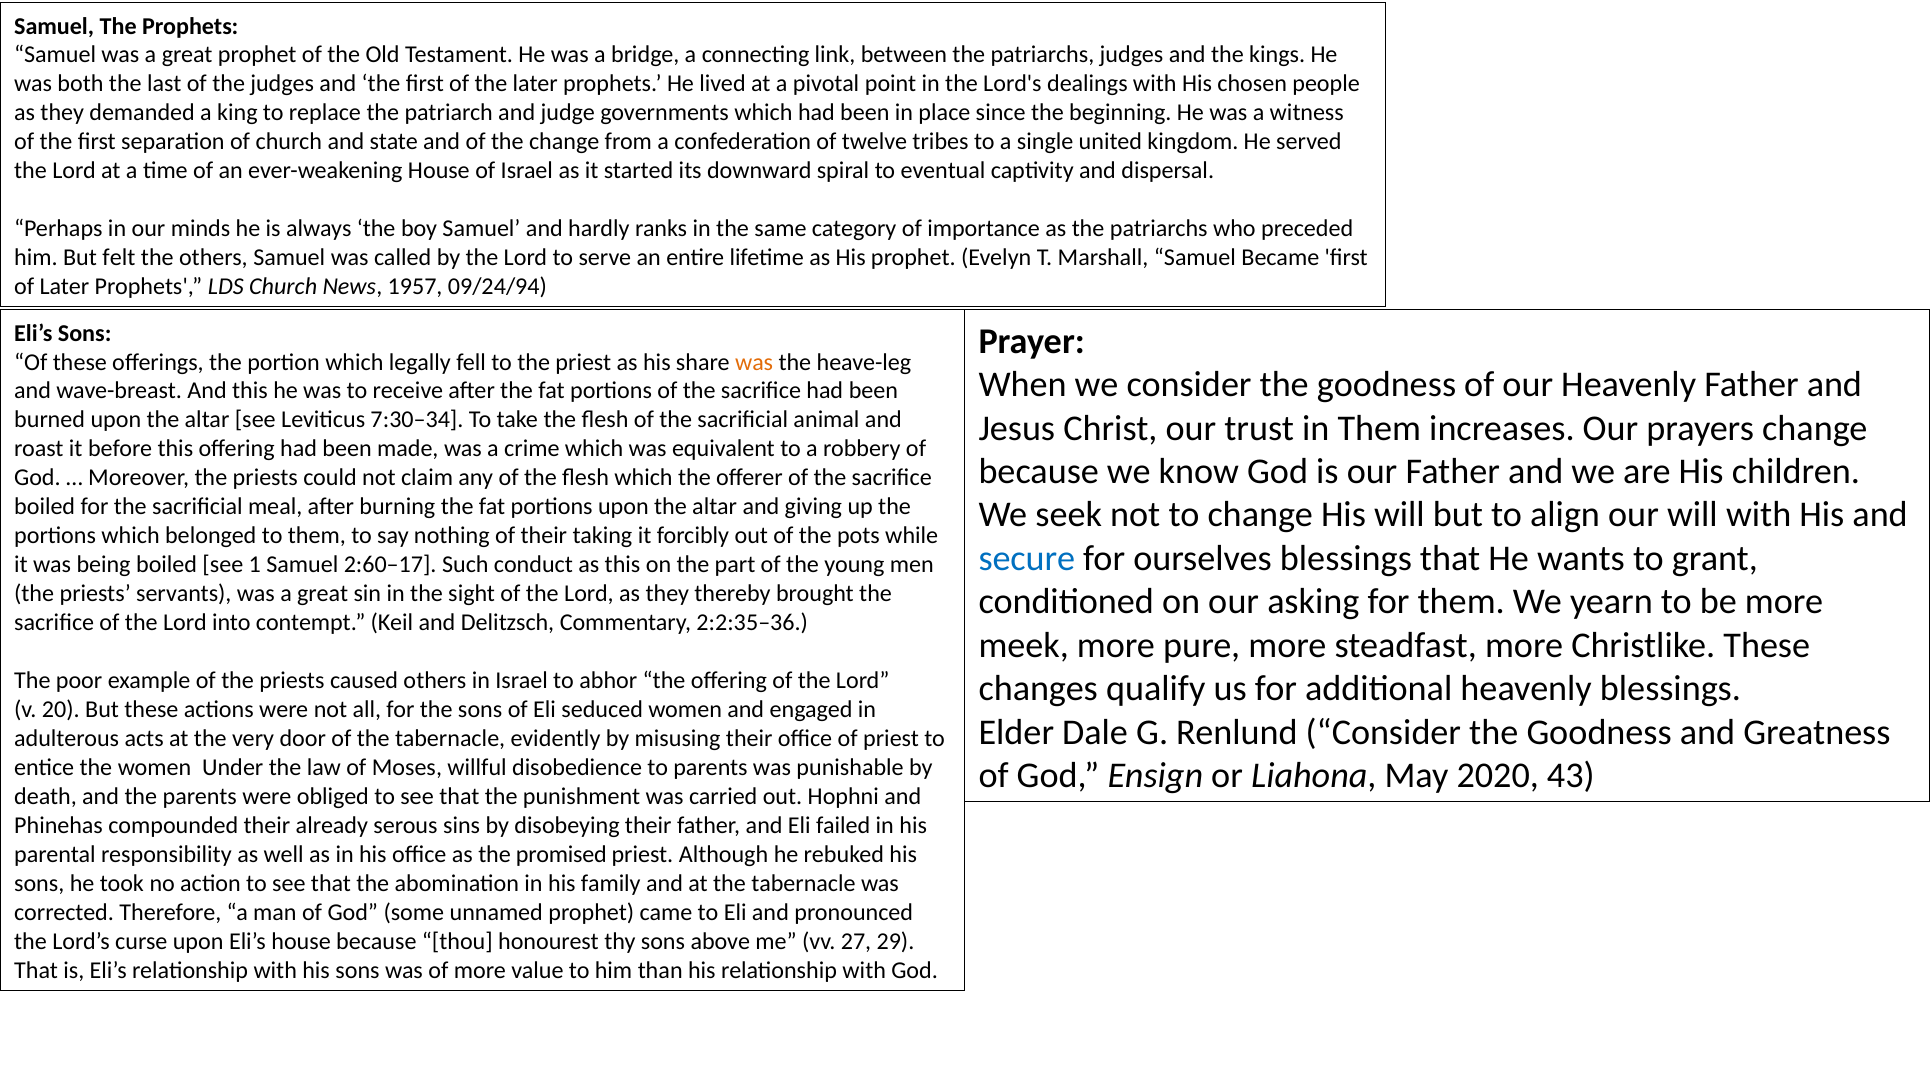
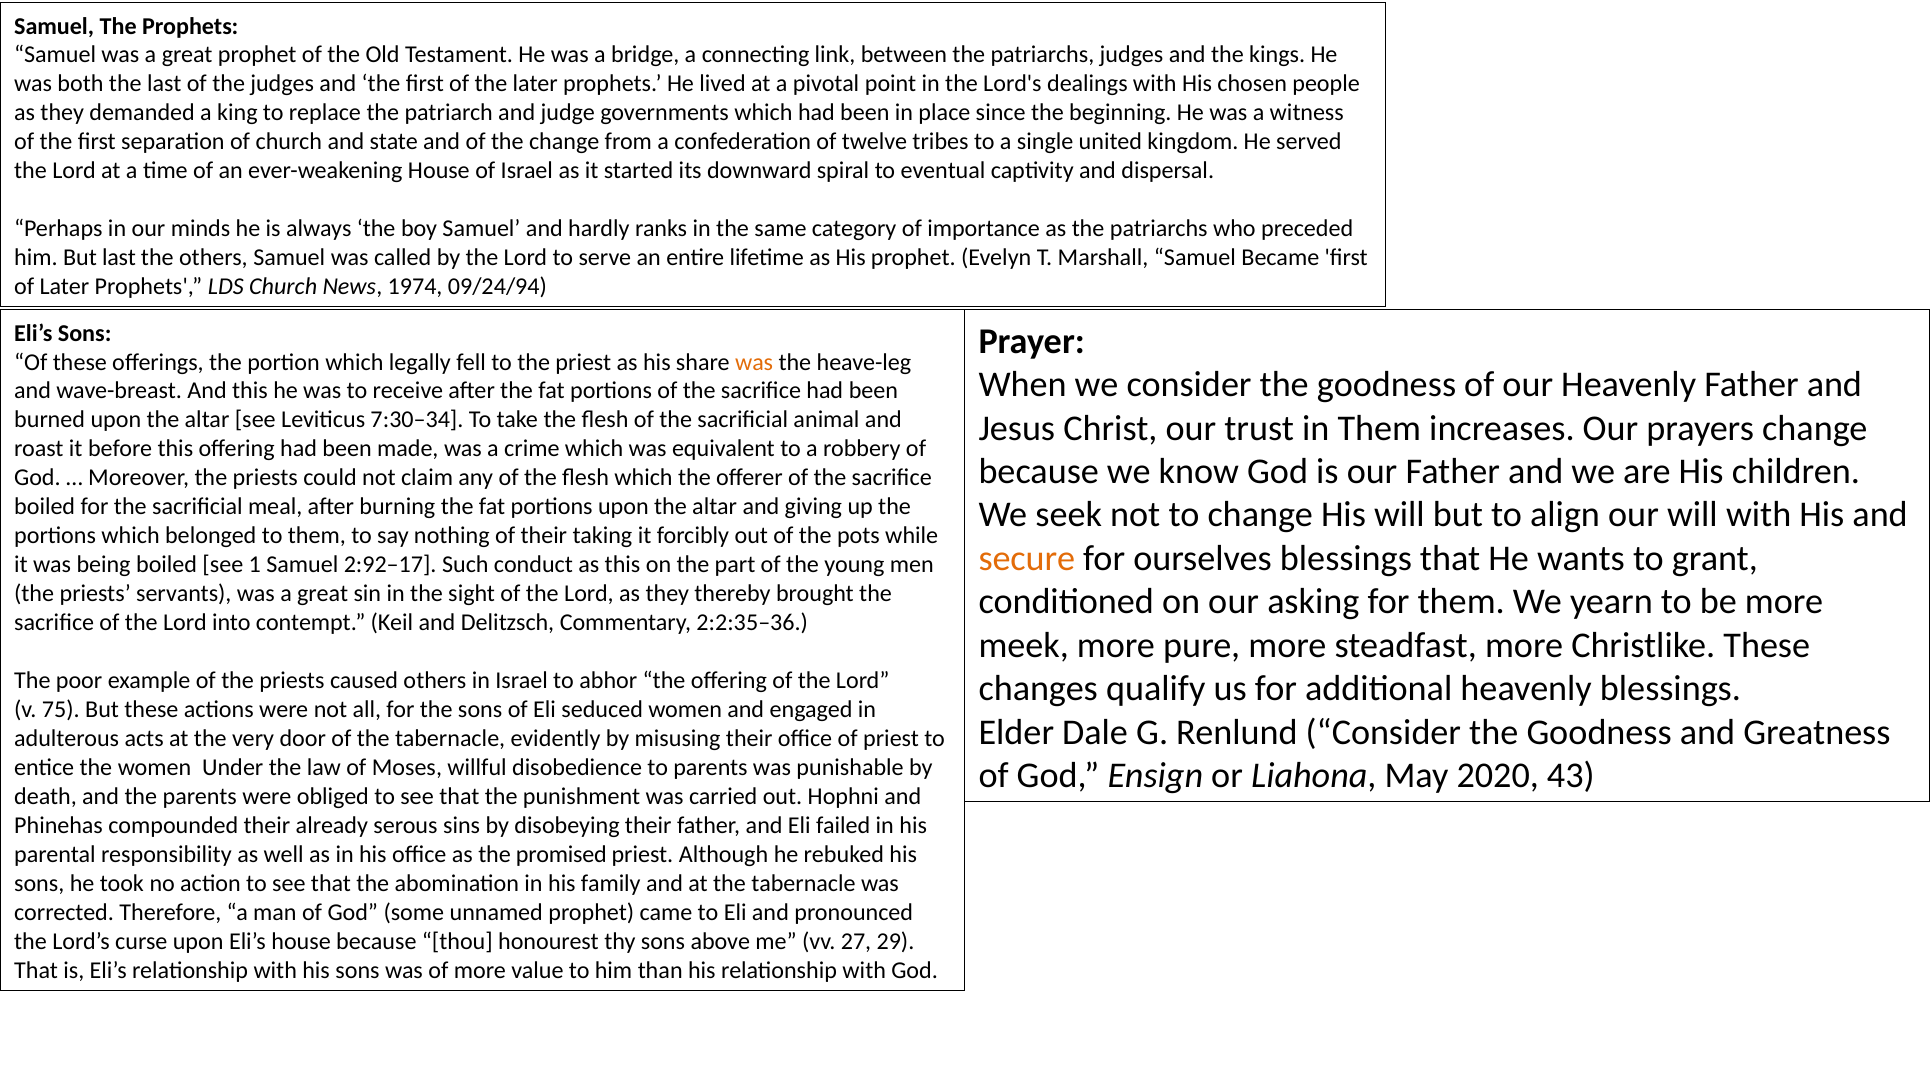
But felt: felt -> last
1957: 1957 -> 1974
secure colour: blue -> orange
2:60–17: 2:60–17 -> 2:92–17
20: 20 -> 75
